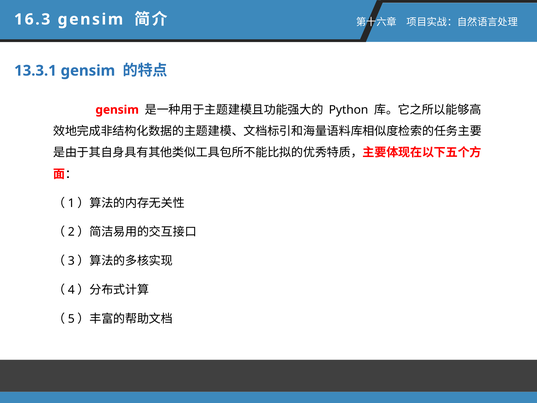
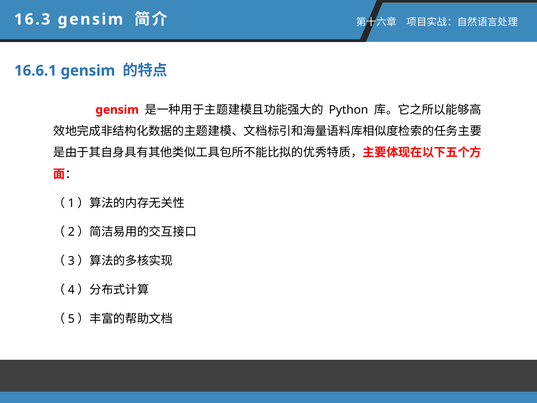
13.3.1: 13.3.1 -> 16.6.1
